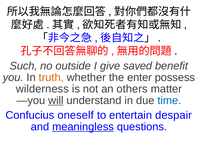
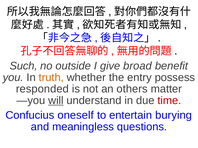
saved: saved -> broad
enter: enter -> entry
wilderness: wilderness -> responded
time colour: blue -> red
despair: despair -> burying
meaningless underline: present -> none
